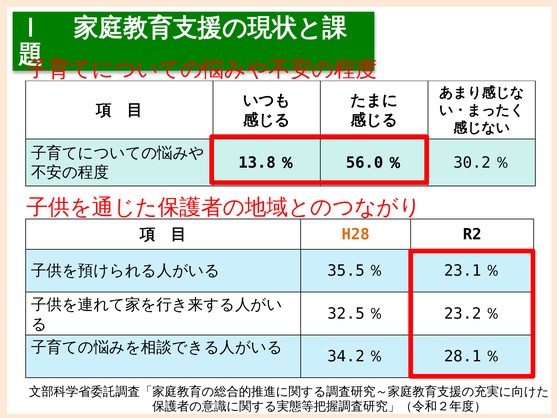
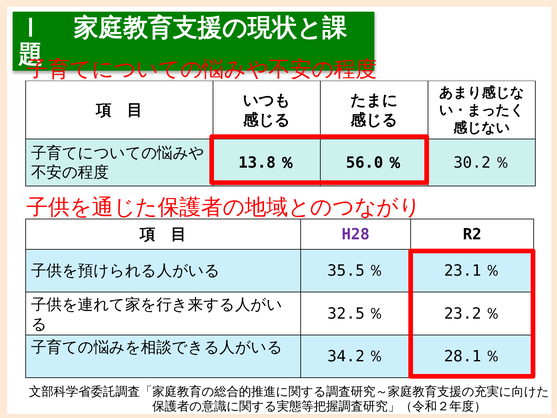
H28 colour: orange -> purple
